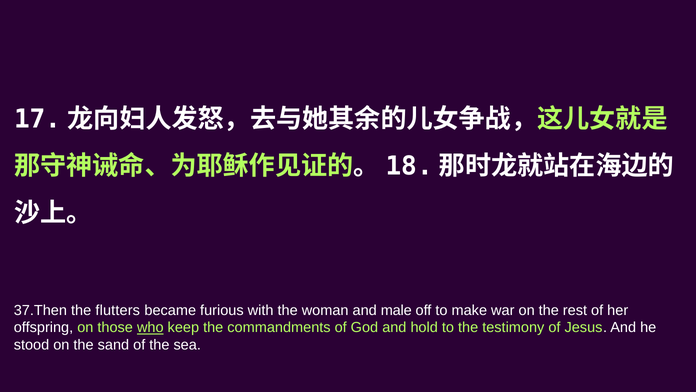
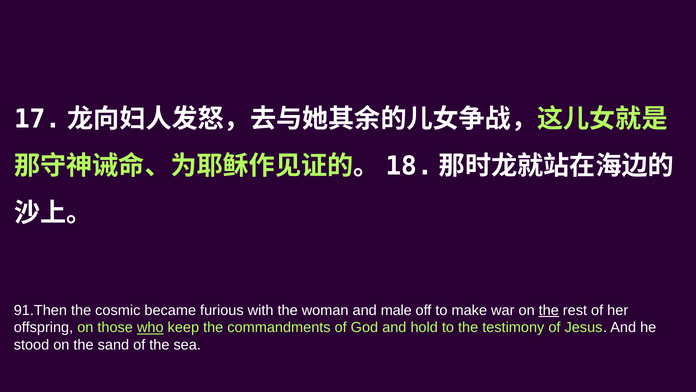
37.Then: 37.Then -> 91.Then
flutters: flutters -> cosmic
the at (549, 310) underline: none -> present
